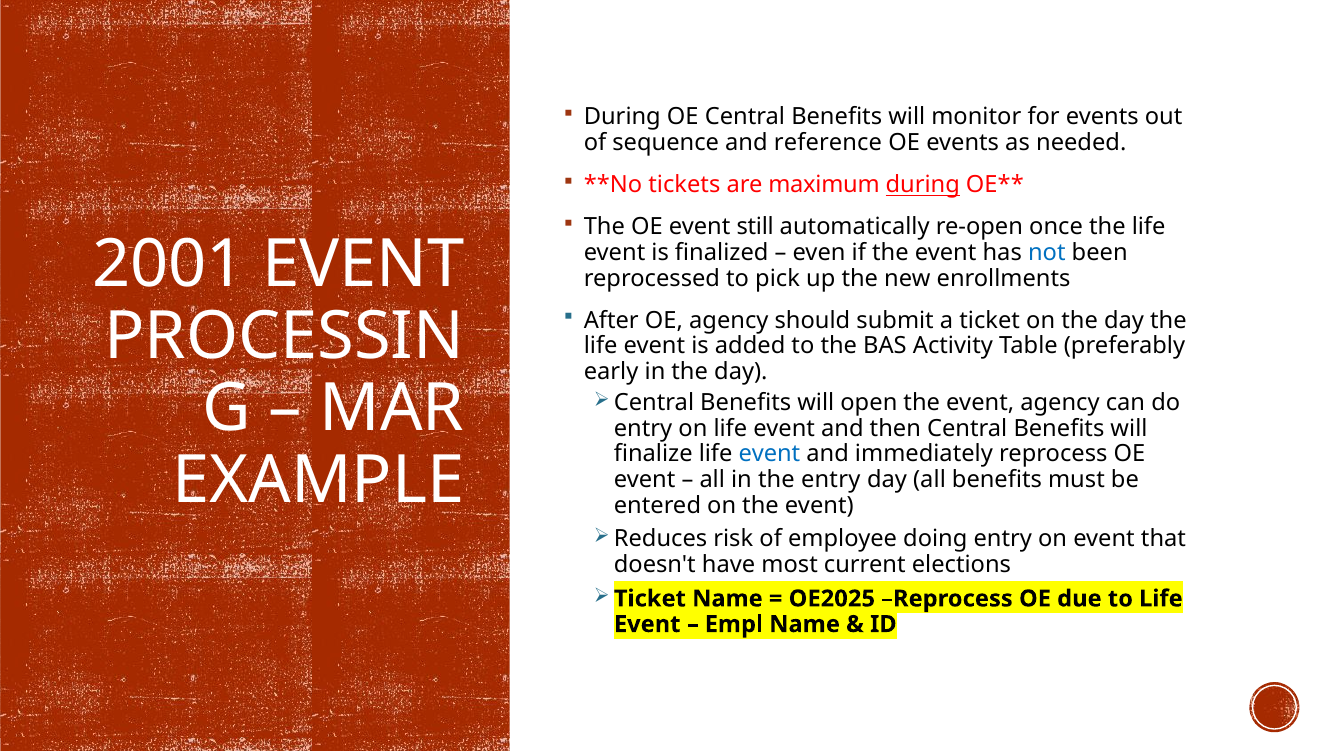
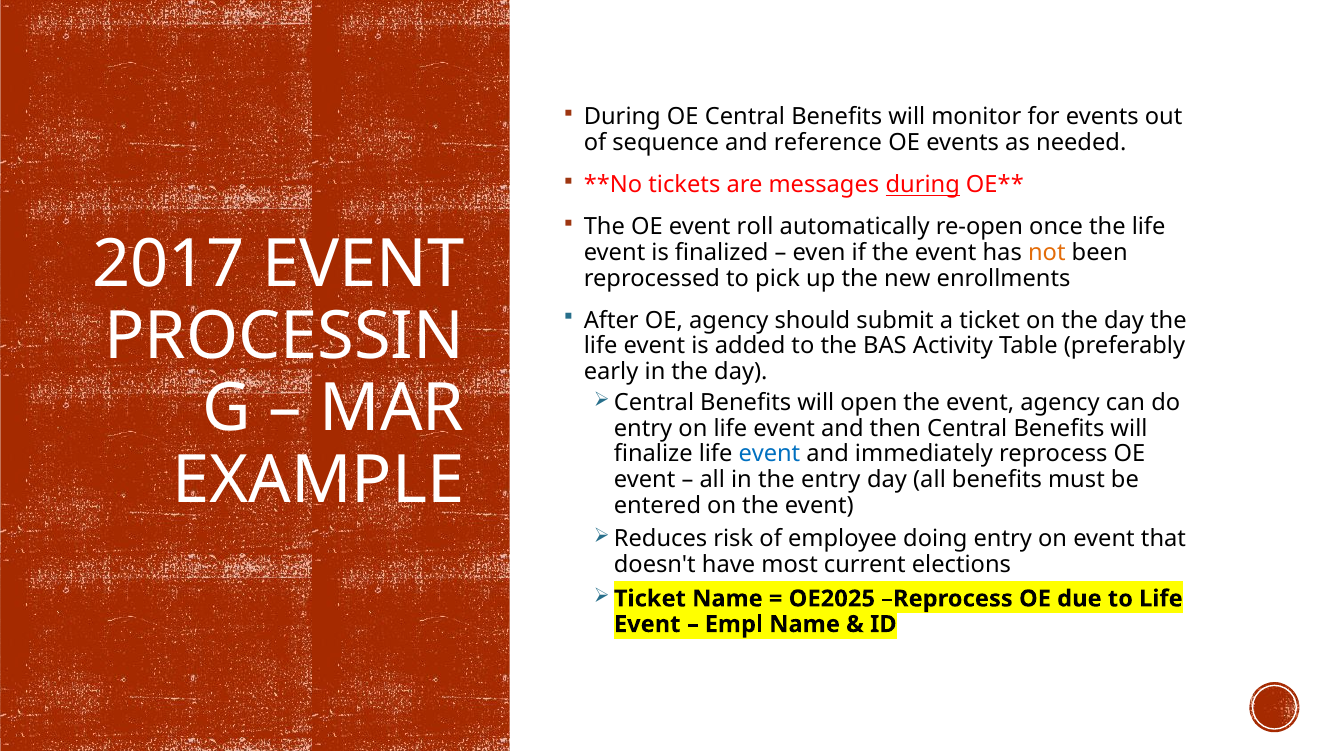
maximum: maximum -> messages
still: still -> roll
2001: 2001 -> 2017
not colour: blue -> orange
